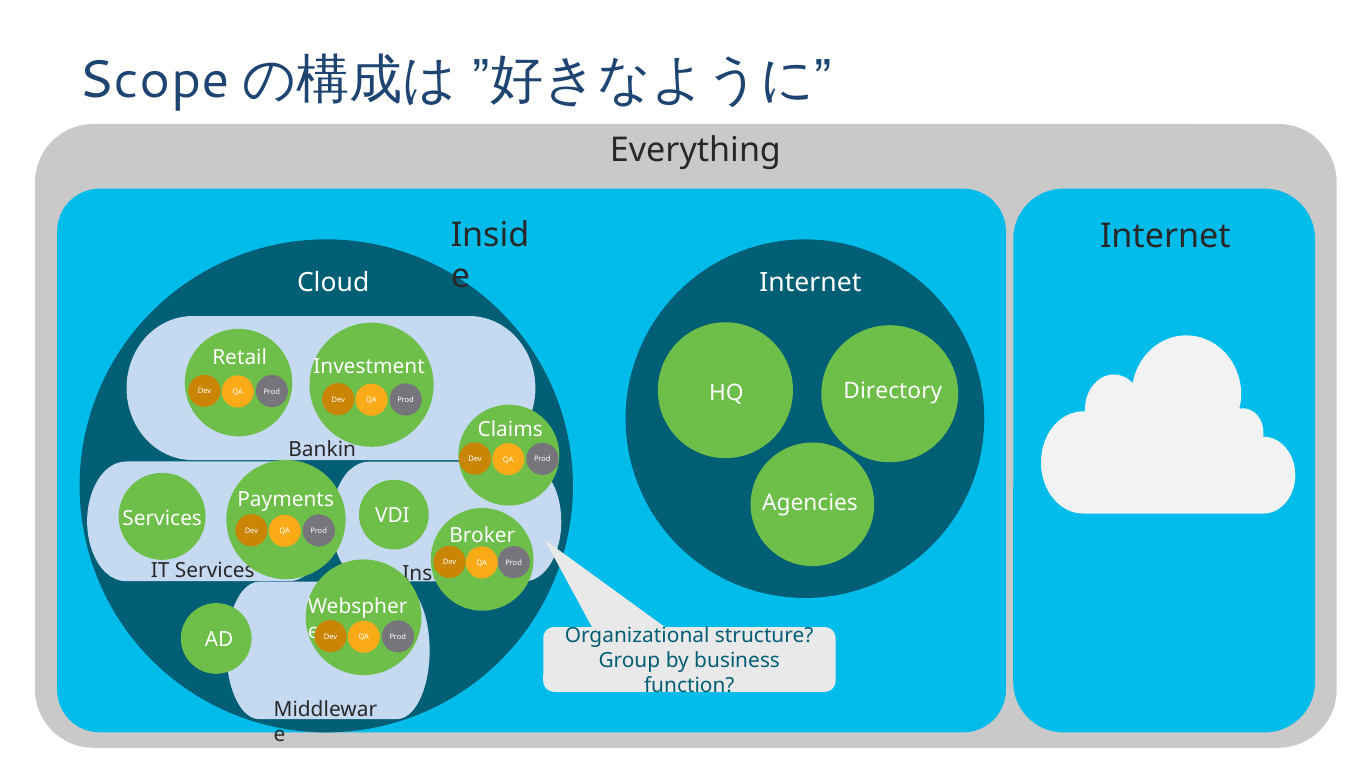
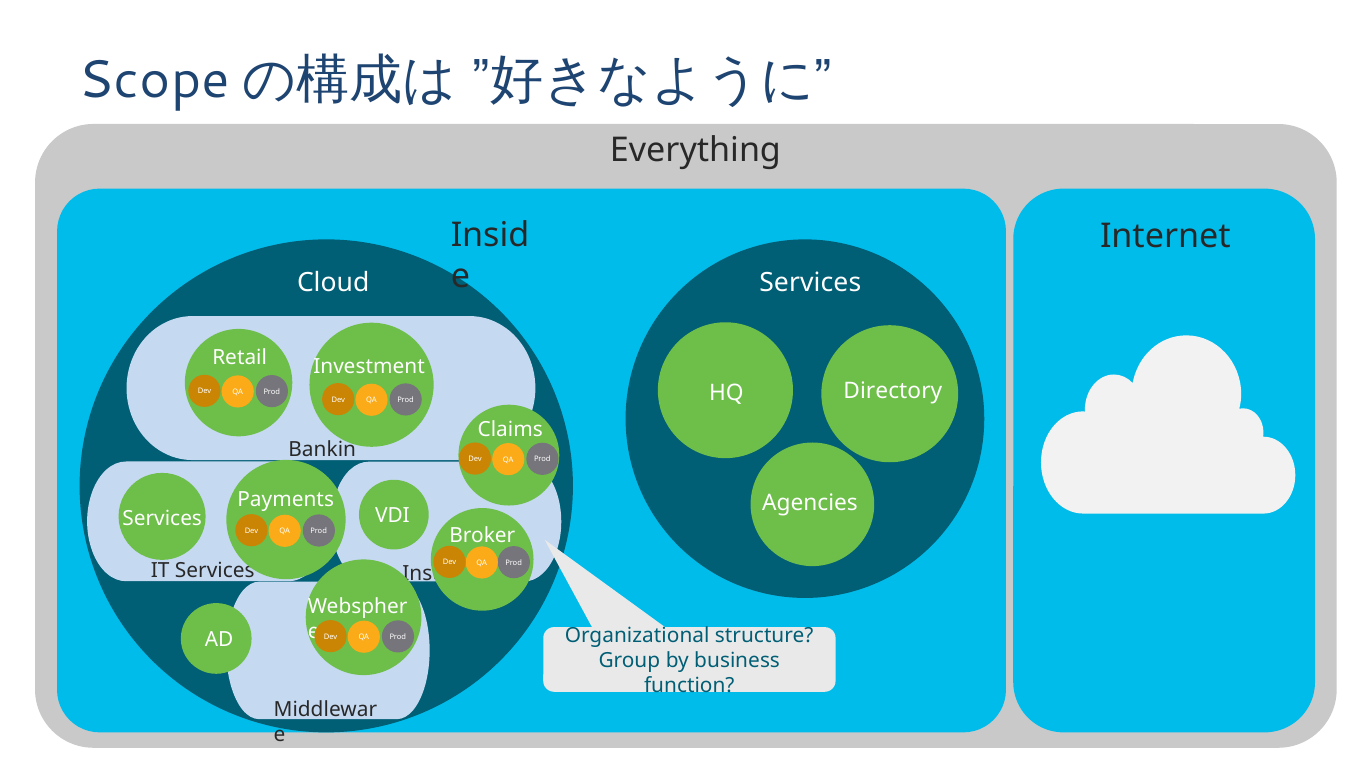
Cloud Internet: Internet -> Services
